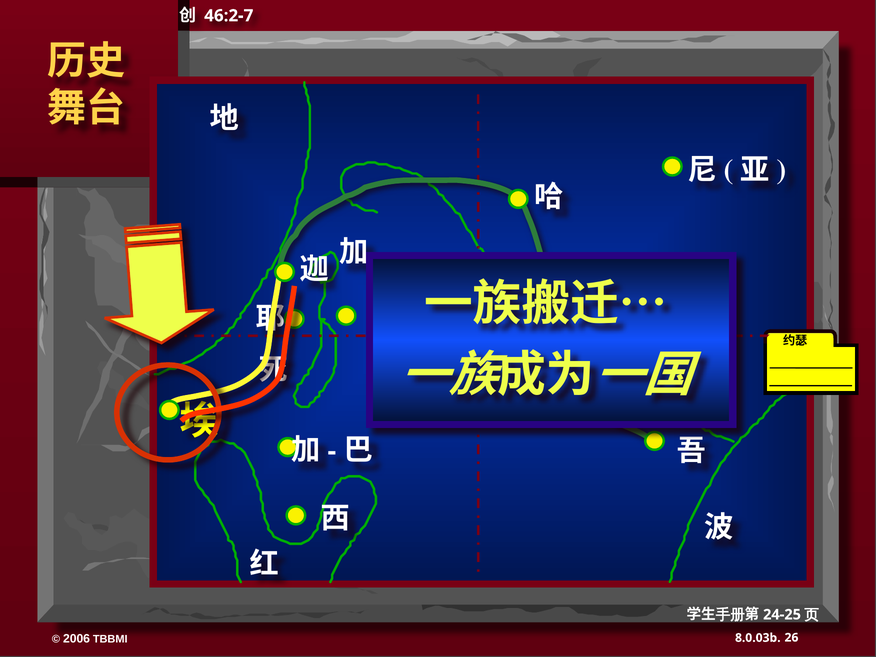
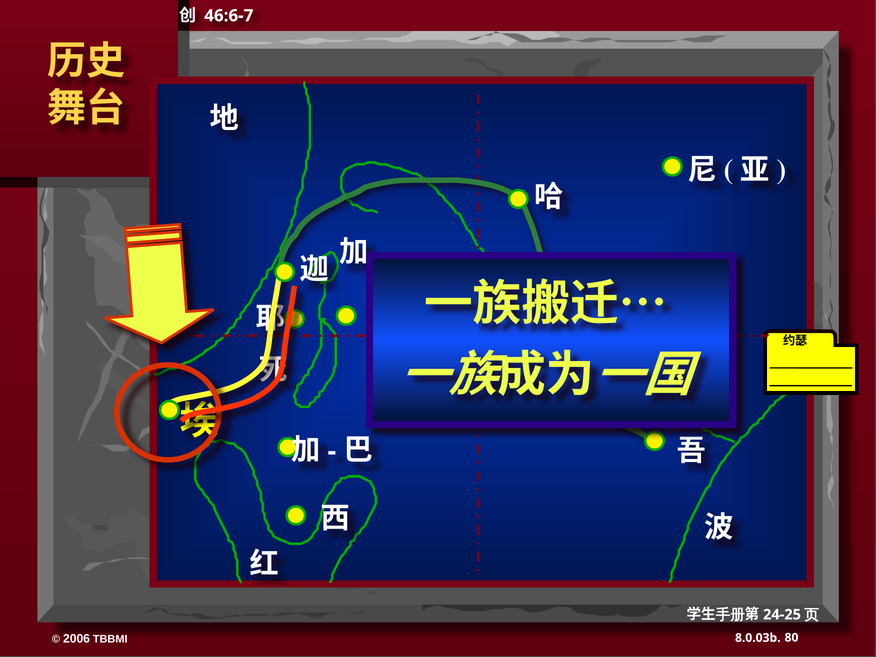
46:2-7: 46:2-7 -> 46:6-7
26: 26 -> 80
